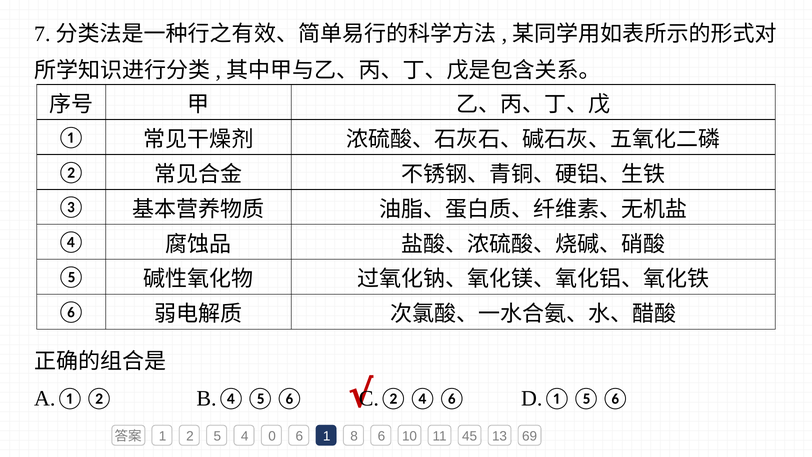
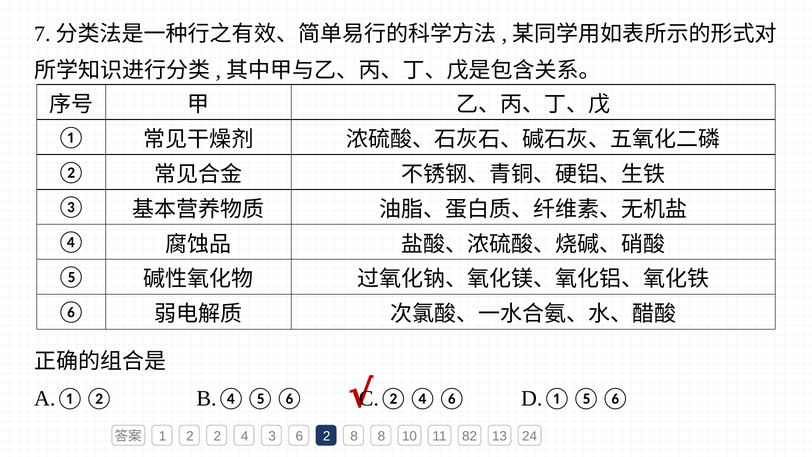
2 5: 5 -> 2
0: 0 -> 3
6 1: 1 -> 2
8 6: 6 -> 8
45: 45 -> 82
69: 69 -> 24
